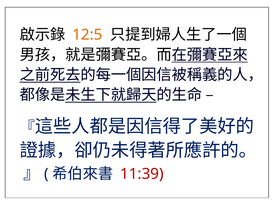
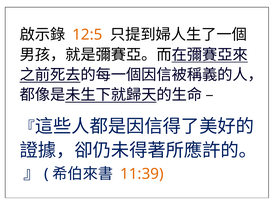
11:39 colour: red -> orange
